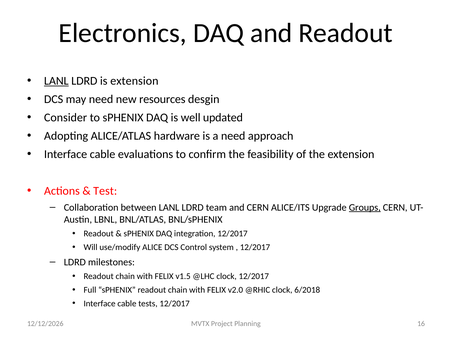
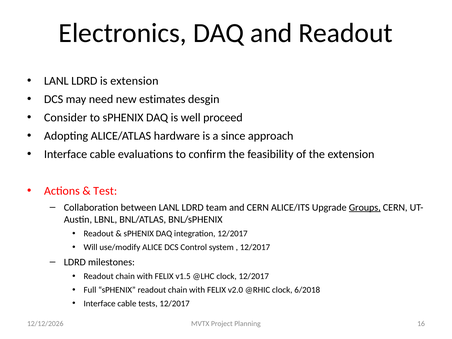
LANL at (56, 81) underline: present -> none
resources: resources -> estimates
updated: updated -> proceed
a need: need -> since
